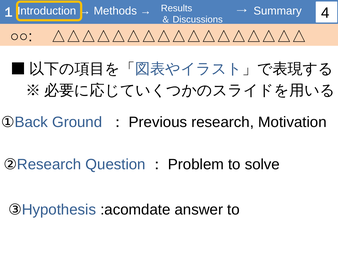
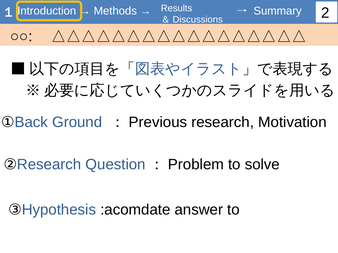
4: 4 -> 2
